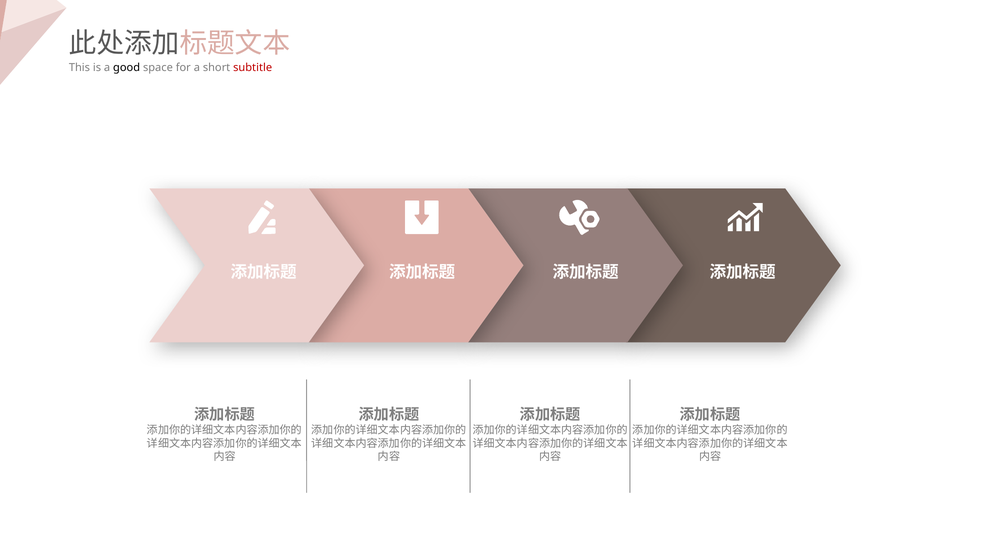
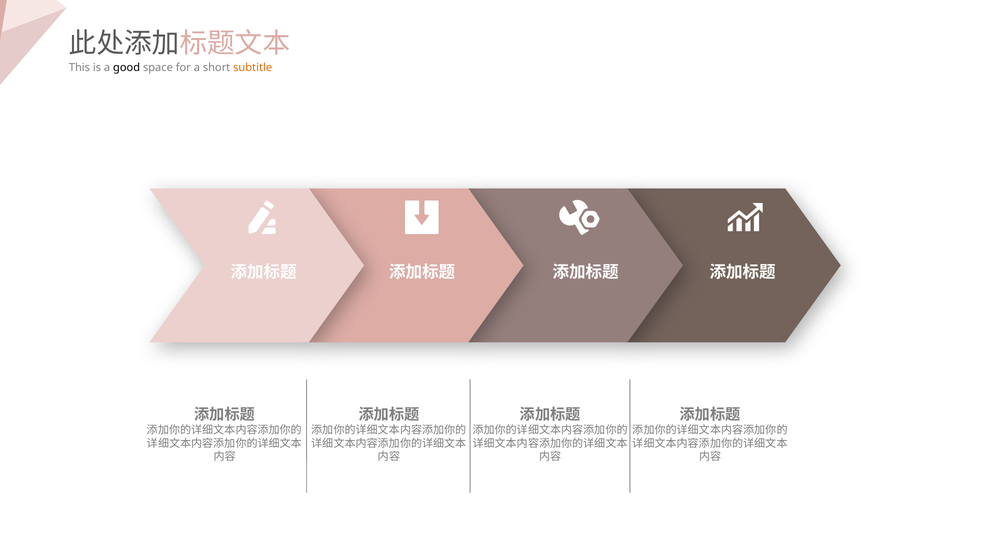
subtitle colour: red -> orange
